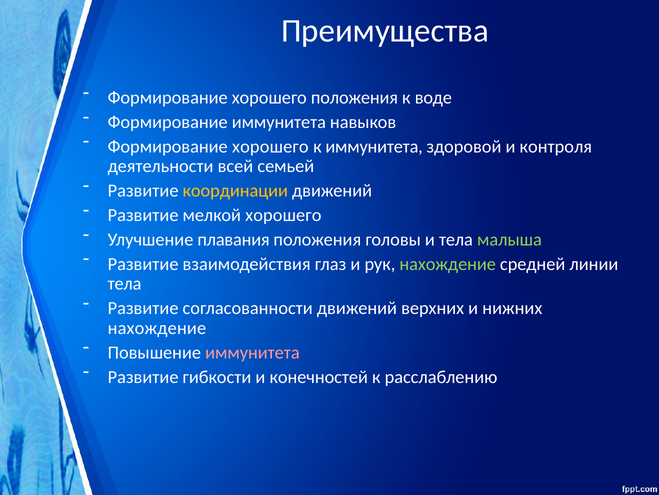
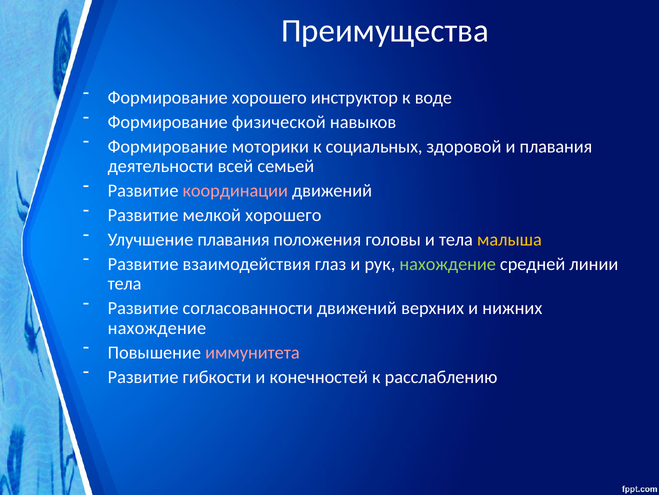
хорошего положения: положения -> инструктор
Формирование иммунитета: иммунитета -> физической
хорошего at (270, 146): хорошего -> моторики
к иммунитета: иммунитета -> социальных
и контроля: контроля -> плавания
координации colour: yellow -> pink
малыша colour: light green -> yellow
